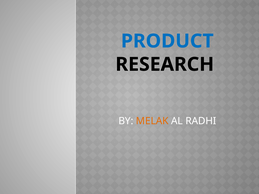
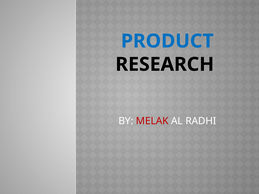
MELAK colour: orange -> red
